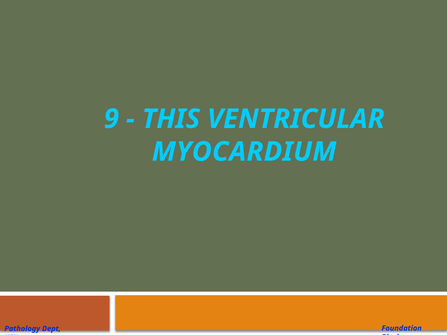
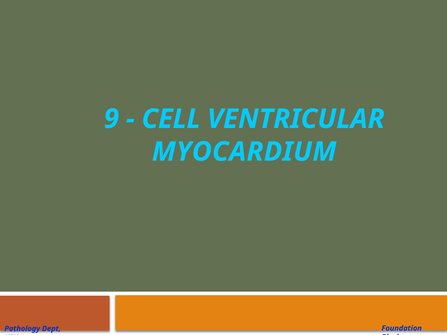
THIS: THIS -> CELL
